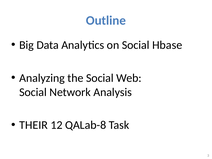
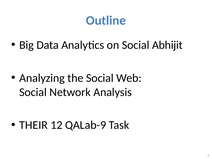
Hbase: Hbase -> Abhijit
QALab-8: QALab-8 -> QALab-9
